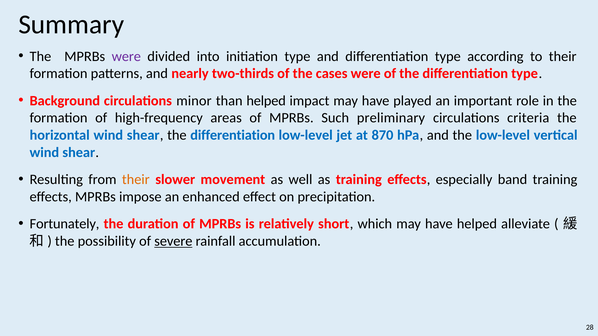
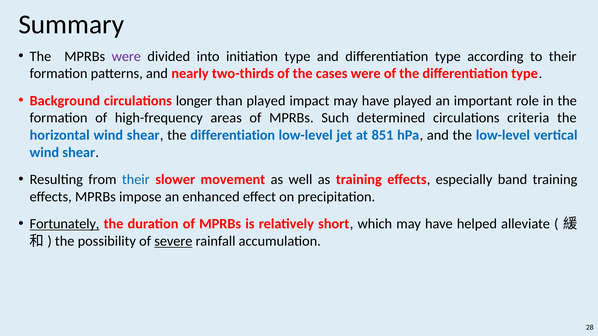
minor: minor -> longer
than helped: helped -> played
preliminary: preliminary -> determined
870: 870 -> 851
their at (136, 180) colour: orange -> blue
Fortunately underline: none -> present
